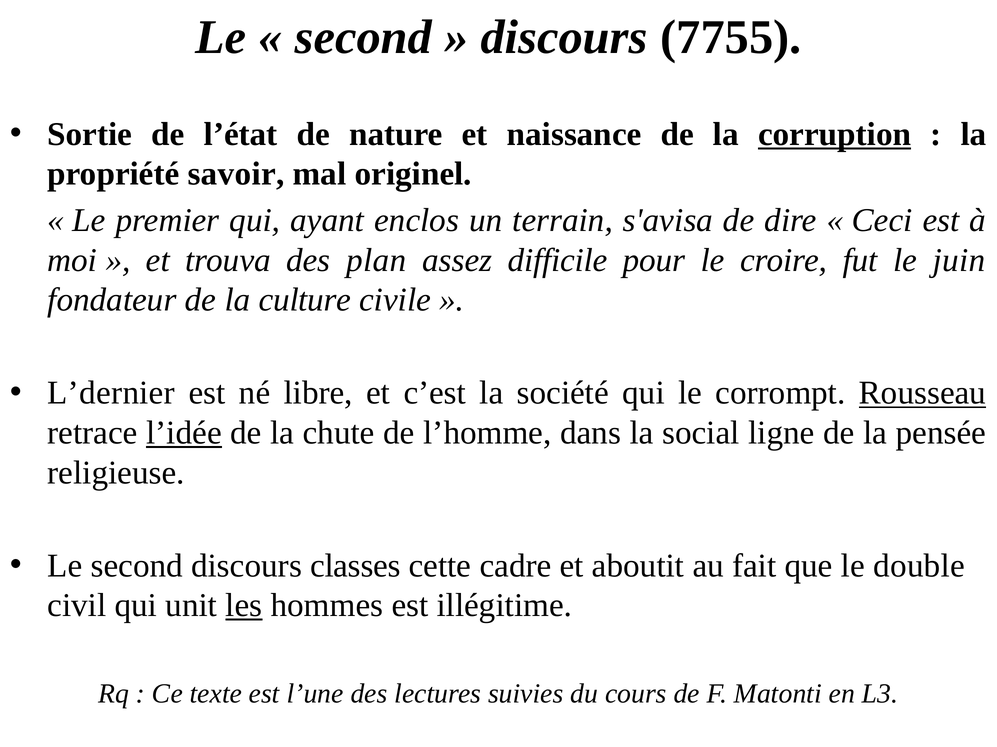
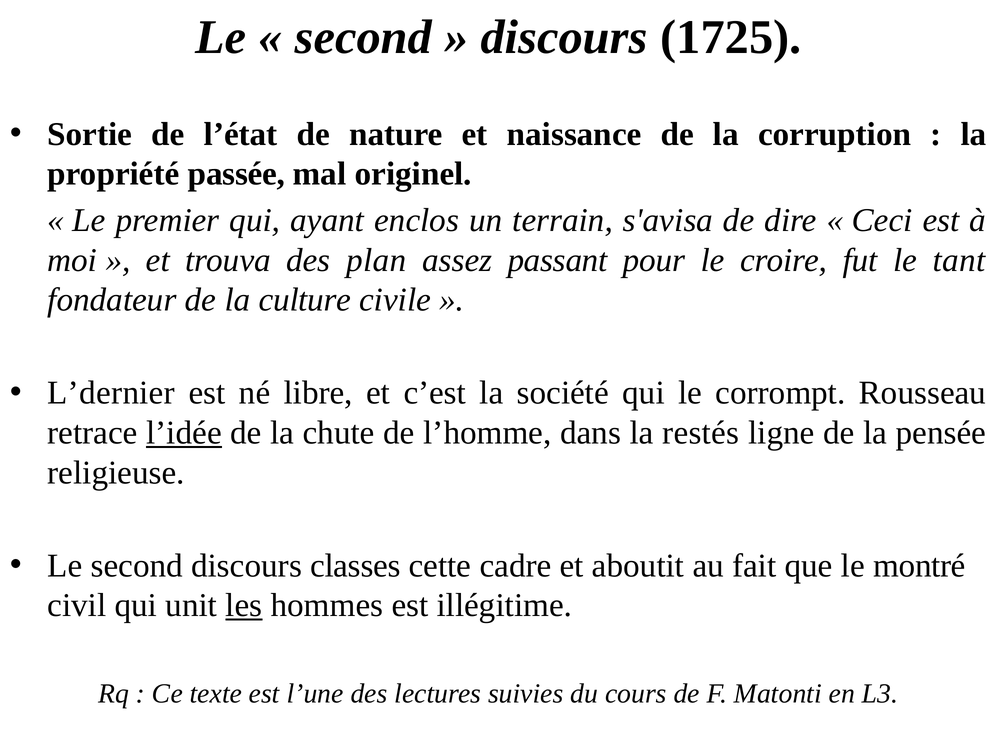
7755: 7755 -> 1725
corruption underline: present -> none
savoir: savoir -> passée
difficile: difficile -> passant
juin: juin -> tant
Rousseau underline: present -> none
social: social -> restés
double: double -> montré
